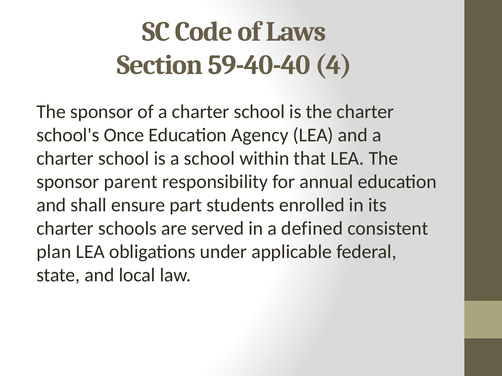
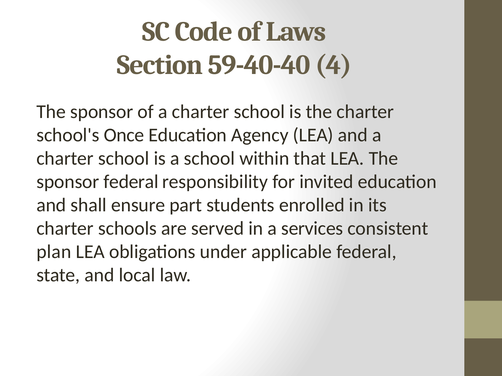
sponsor parent: parent -> federal
annual: annual -> invited
defined: defined -> services
